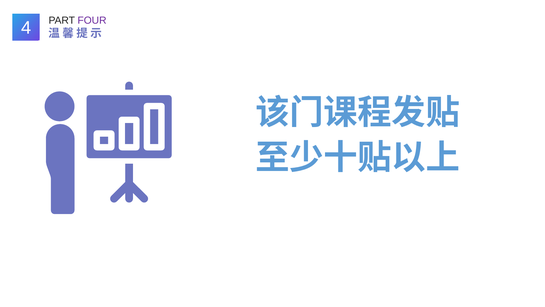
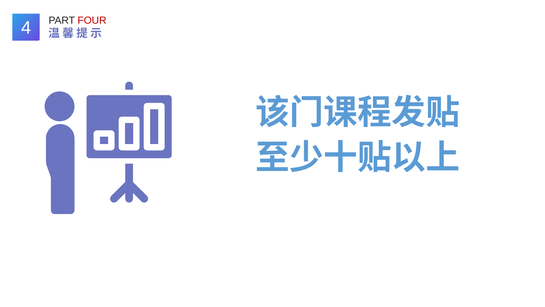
FOUR colour: purple -> red
